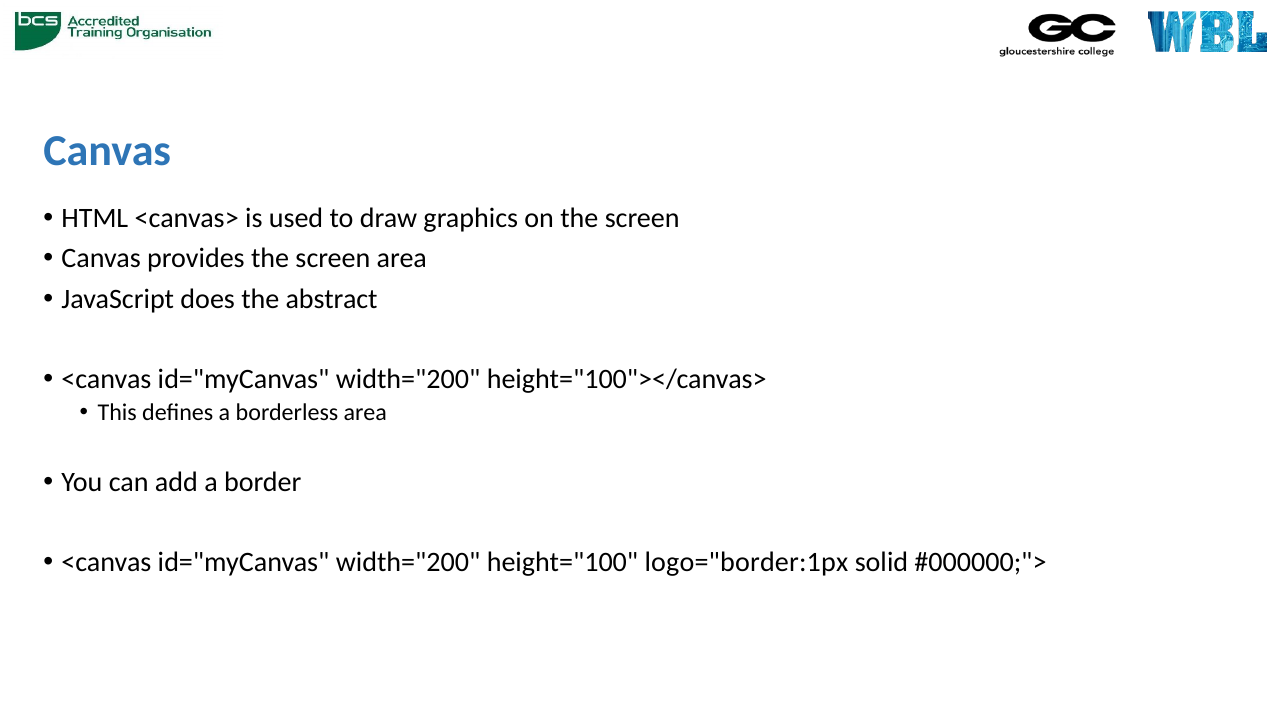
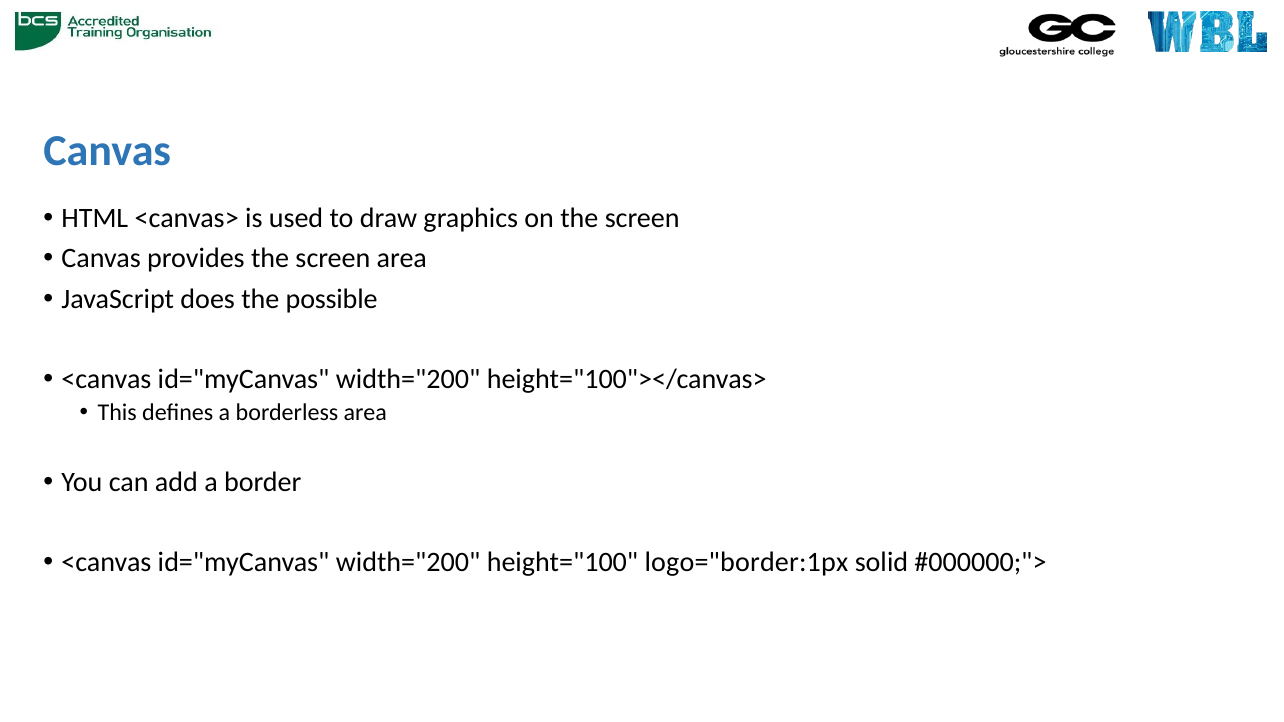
abstract: abstract -> possible
